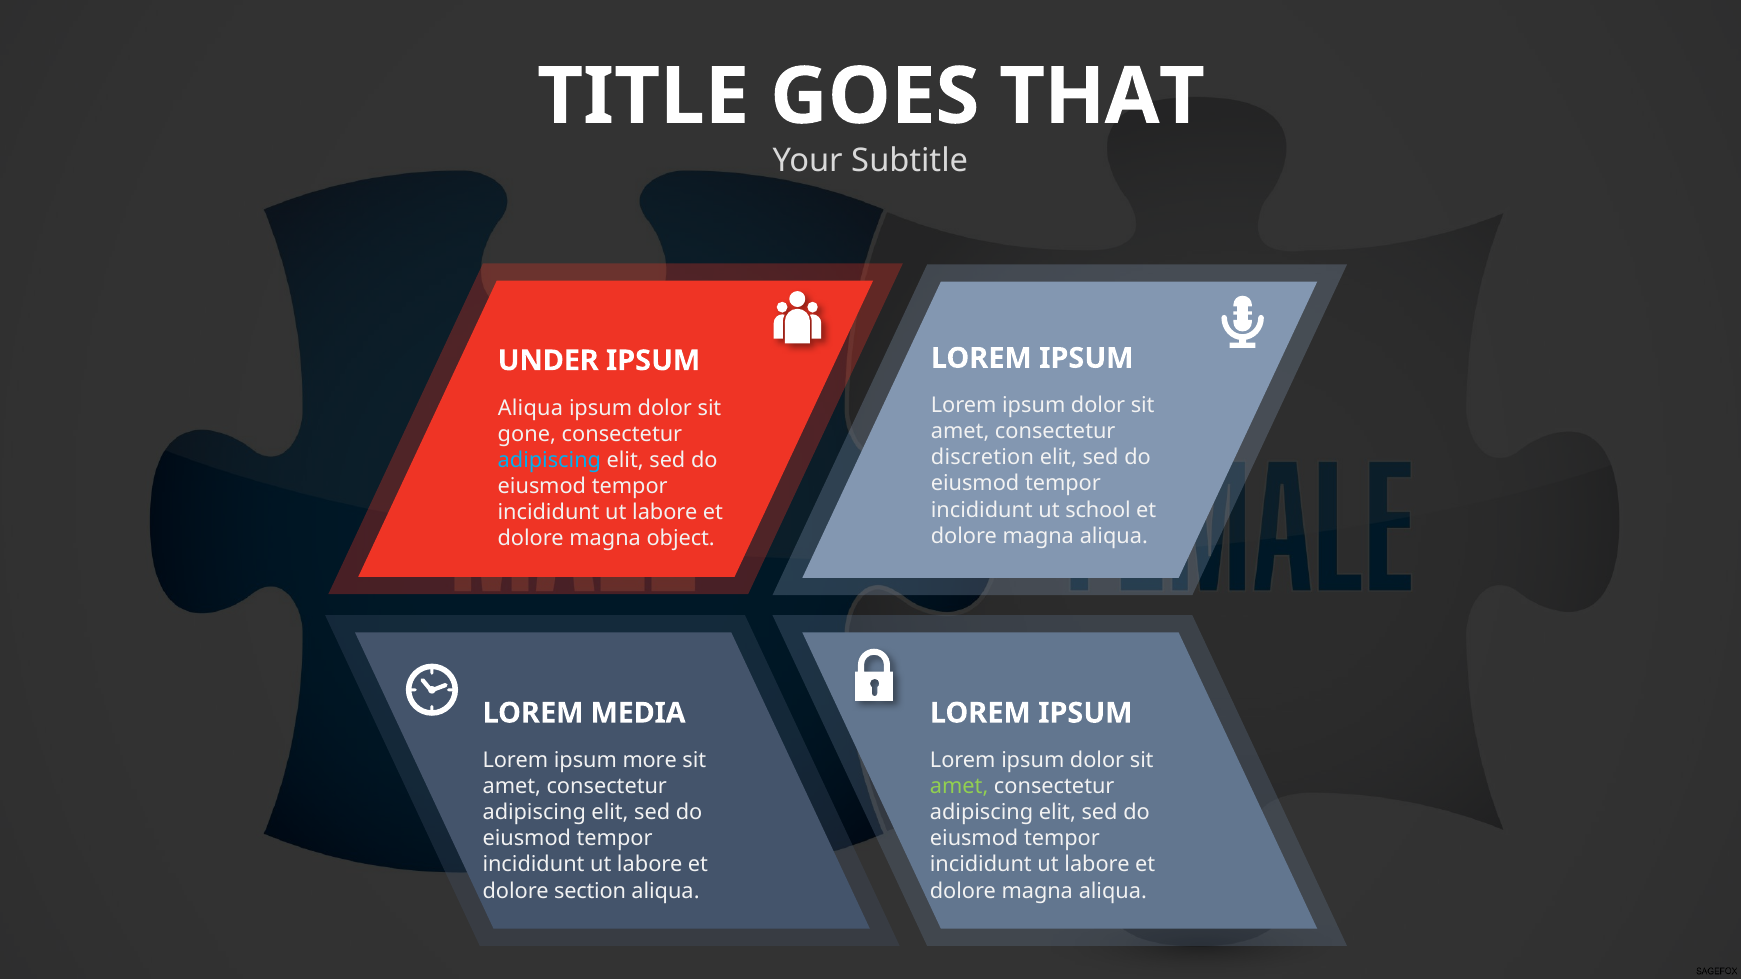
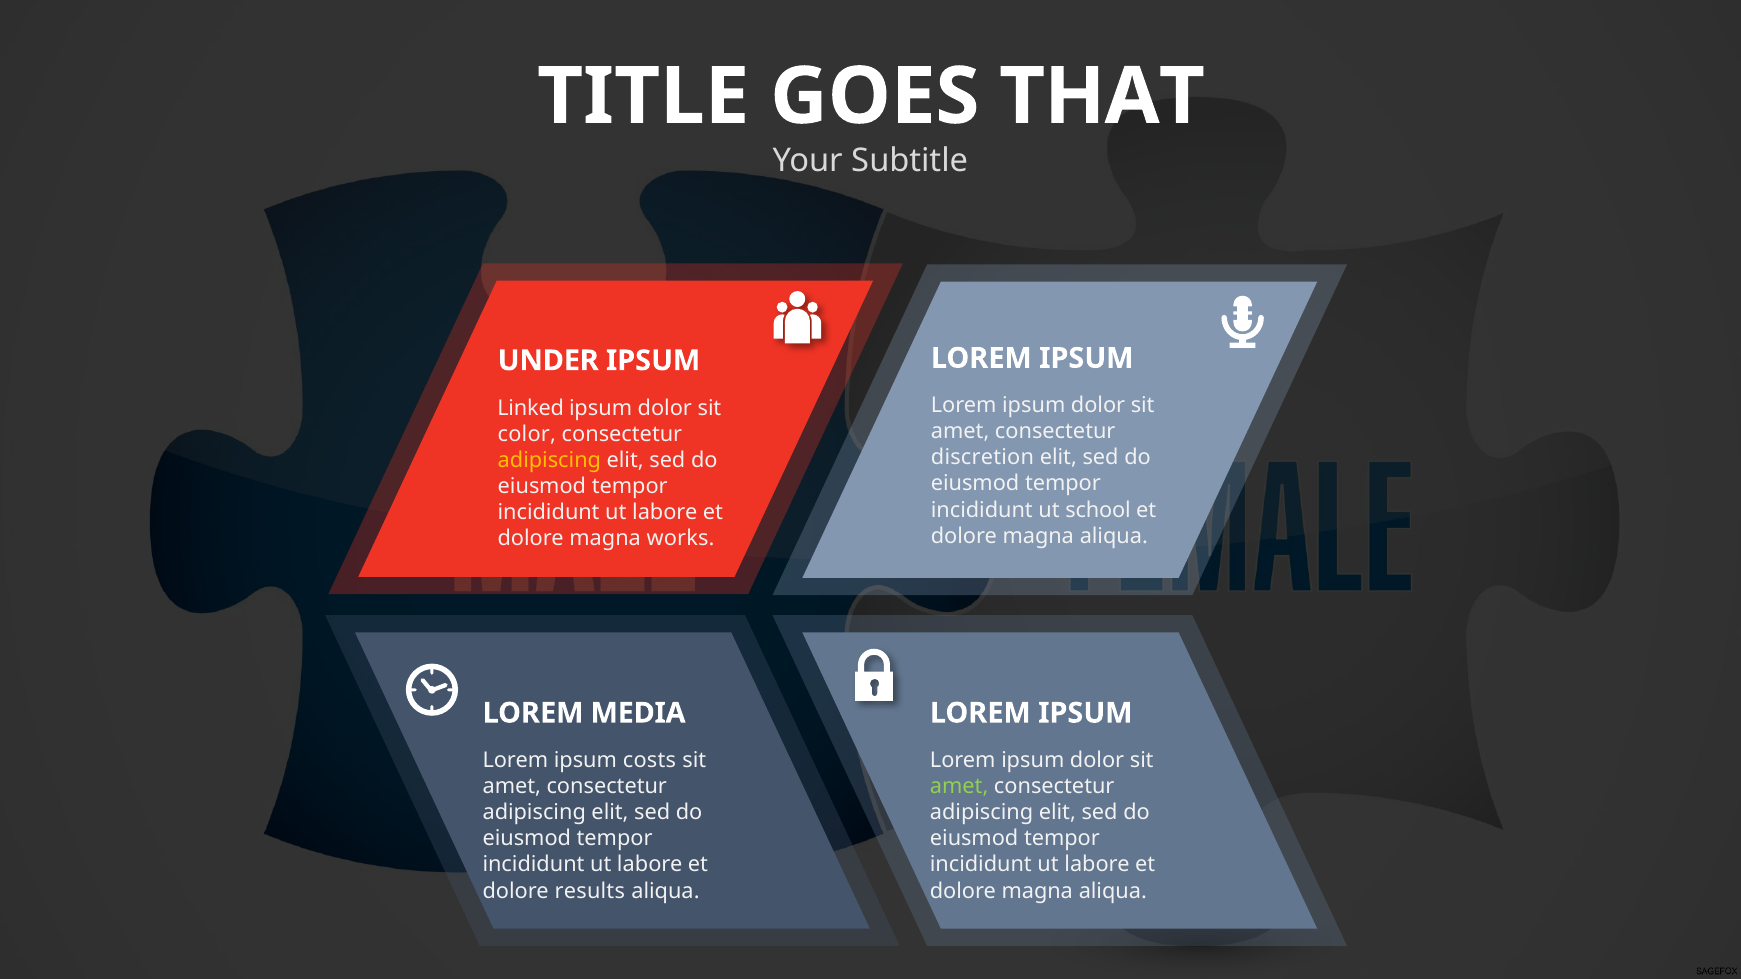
Aliqua at (530, 408): Aliqua -> Linked
gone: gone -> color
adipiscing at (549, 460) colour: light blue -> yellow
object: object -> works
more: more -> costs
section: section -> results
